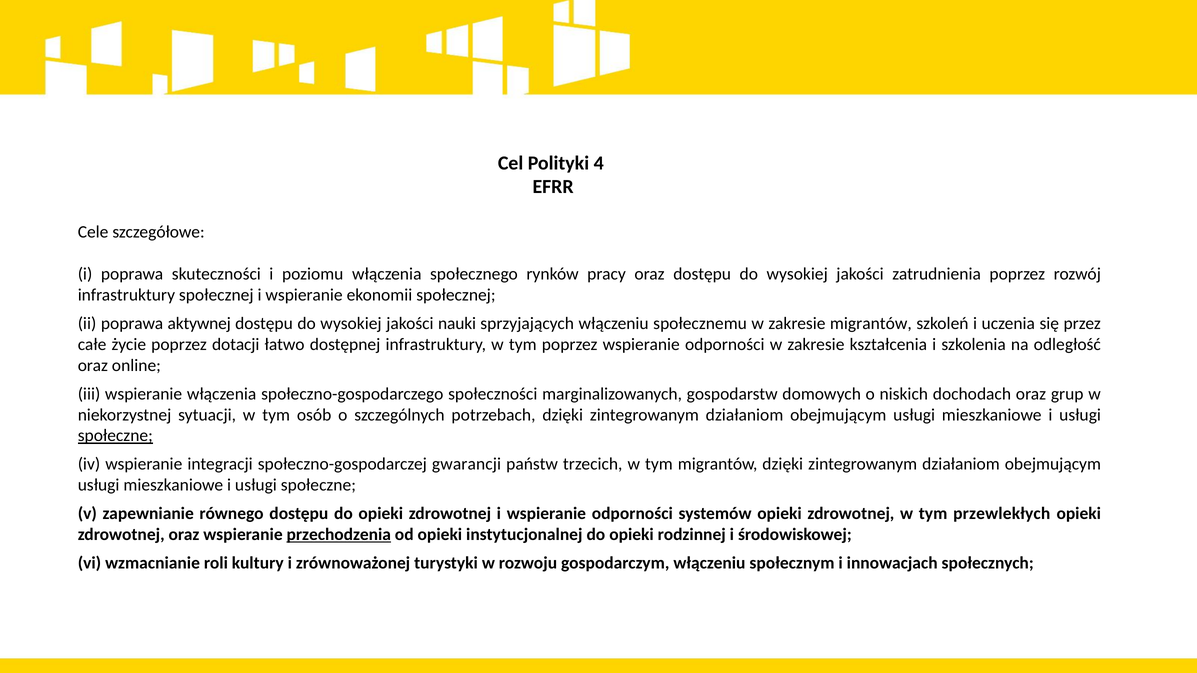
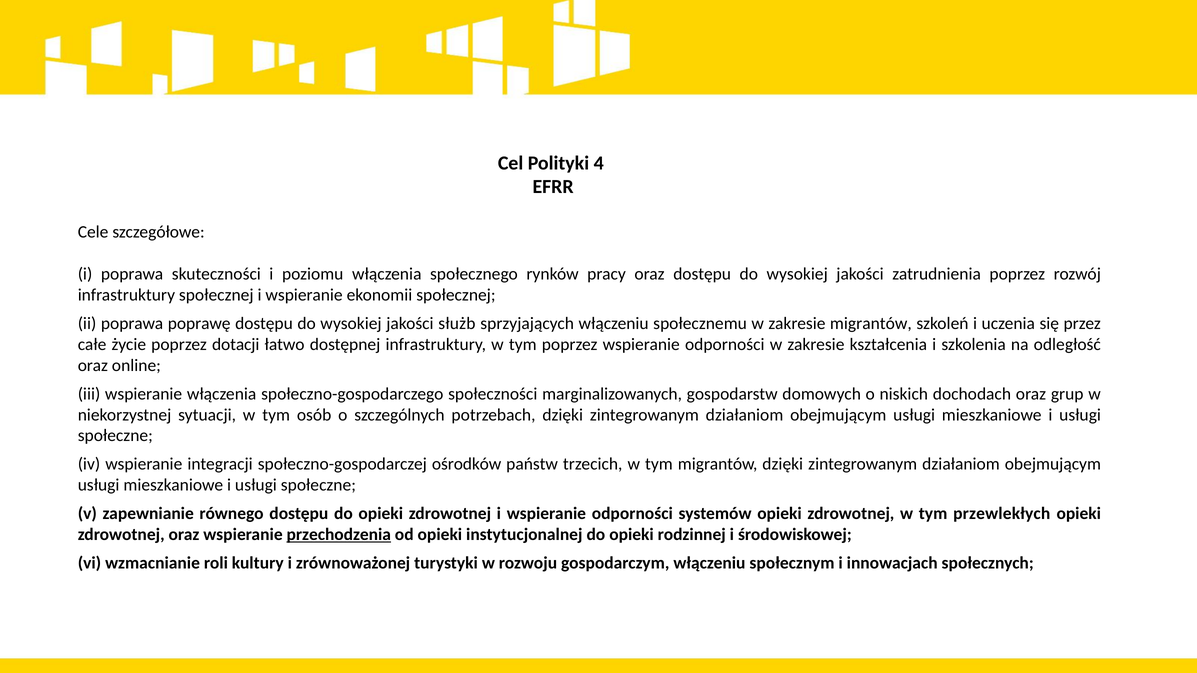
aktywnej: aktywnej -> poprawę
nauki: nauki -> służb
społeczne at (115, 436) underline: present -> none
gwarancji: gwarancji -> ośrodków
